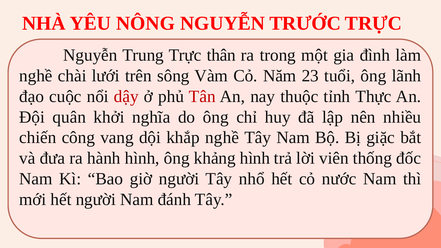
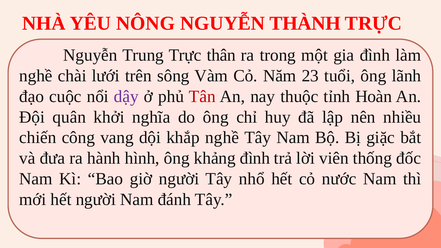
TRƯỚC: TRƯỚC -> THÀNH
dậy colour: red -> purple
Thực: Thực -> Hoàn
khảng hình: hình -> đình
